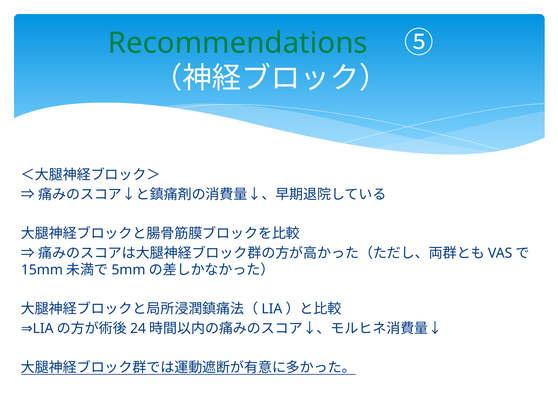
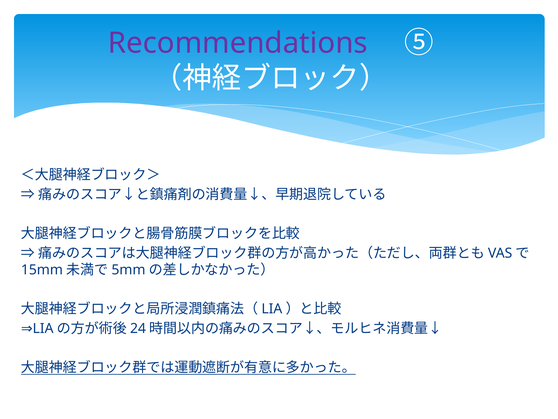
Recommendations colour: green -> purple
